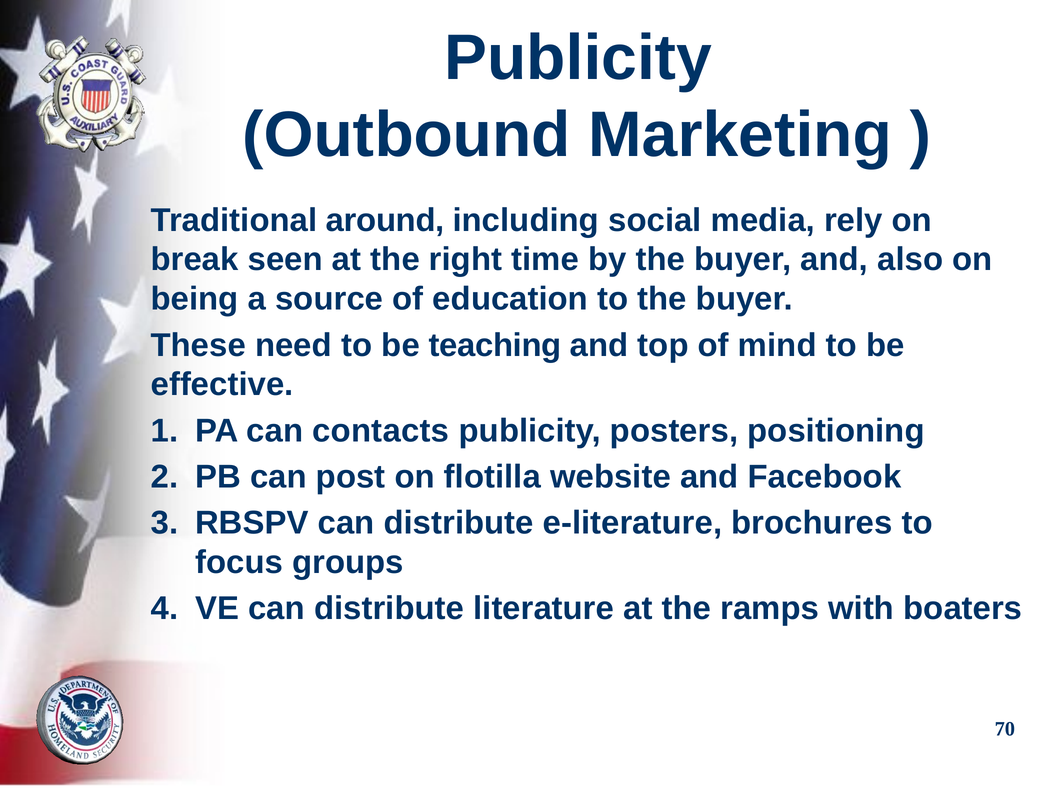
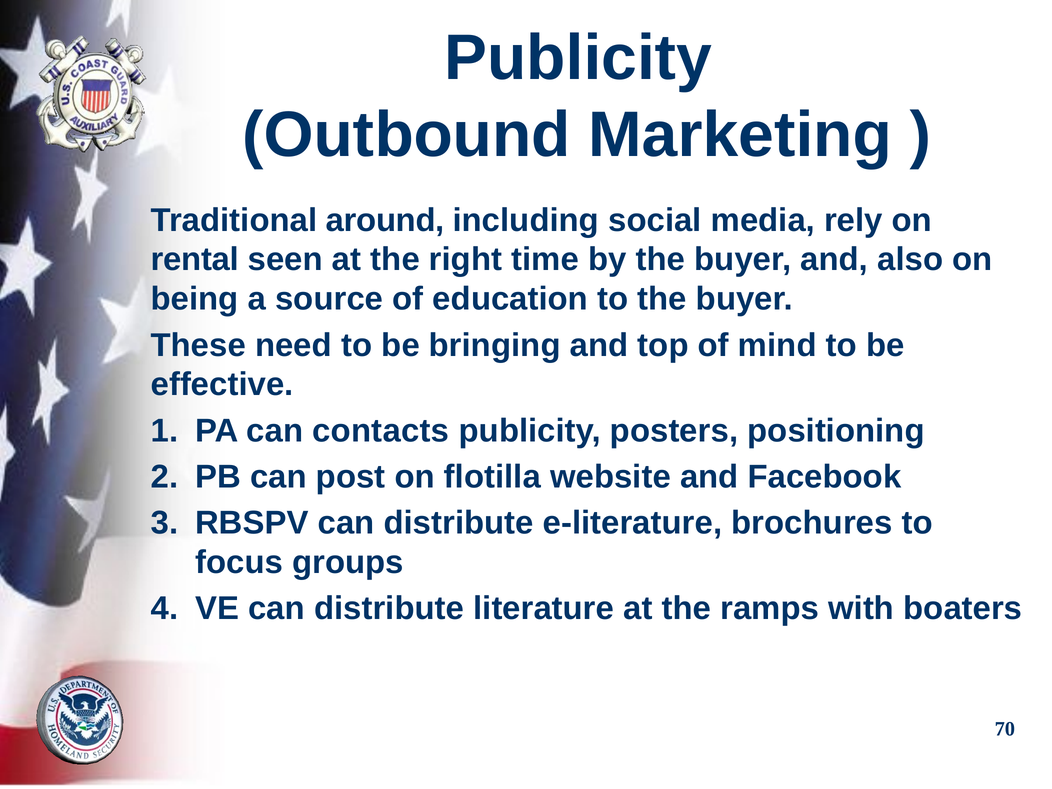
break: break -> rental
teaching: teaching -> bringing
